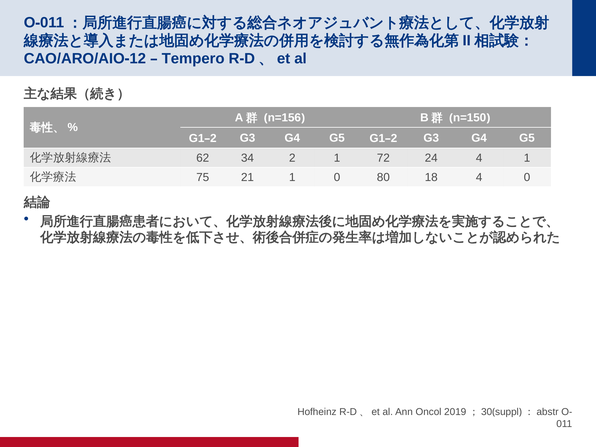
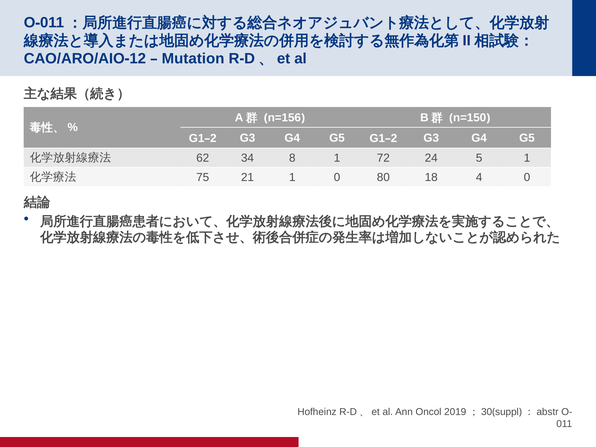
Tempero: Tempero -> Mutation
34 2: 2 -> 8
24 4: 4 -> 5
